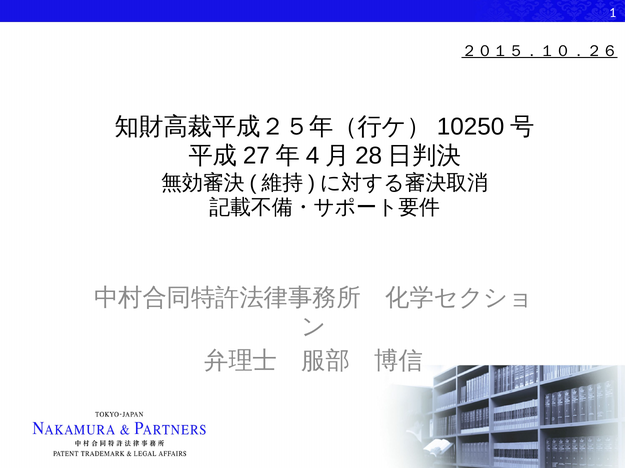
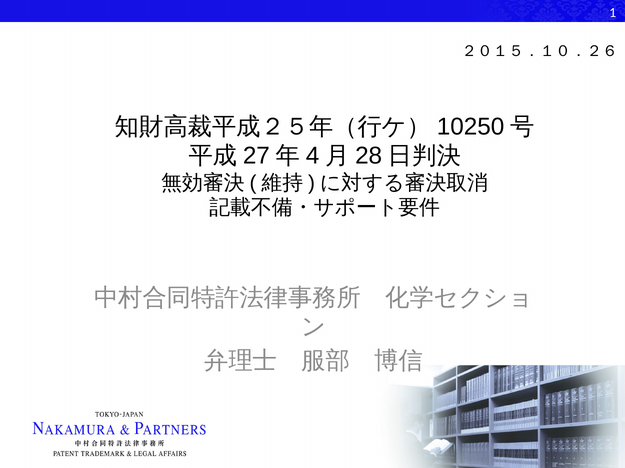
２０１５．１０．２６ underline: present -> none
